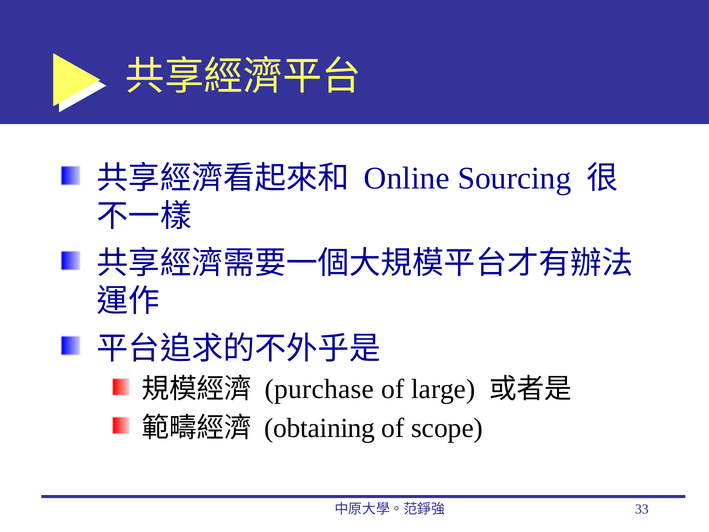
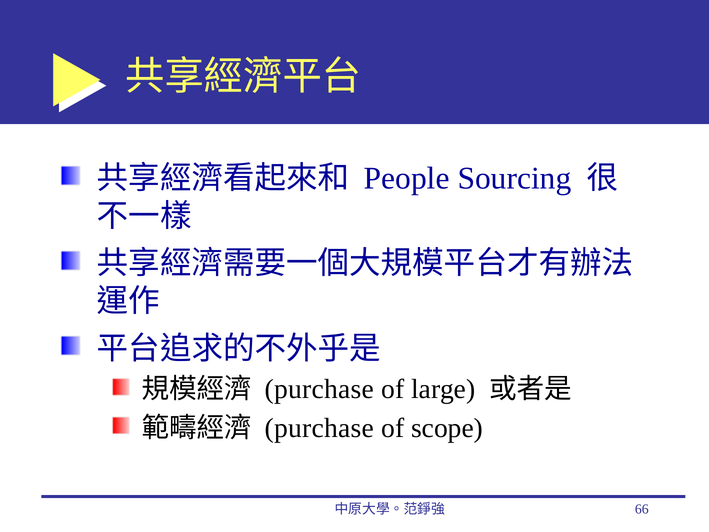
Online: Online -> People
obtaining at (320, 428): obtaining -> purchase
33: 33 -> 66
